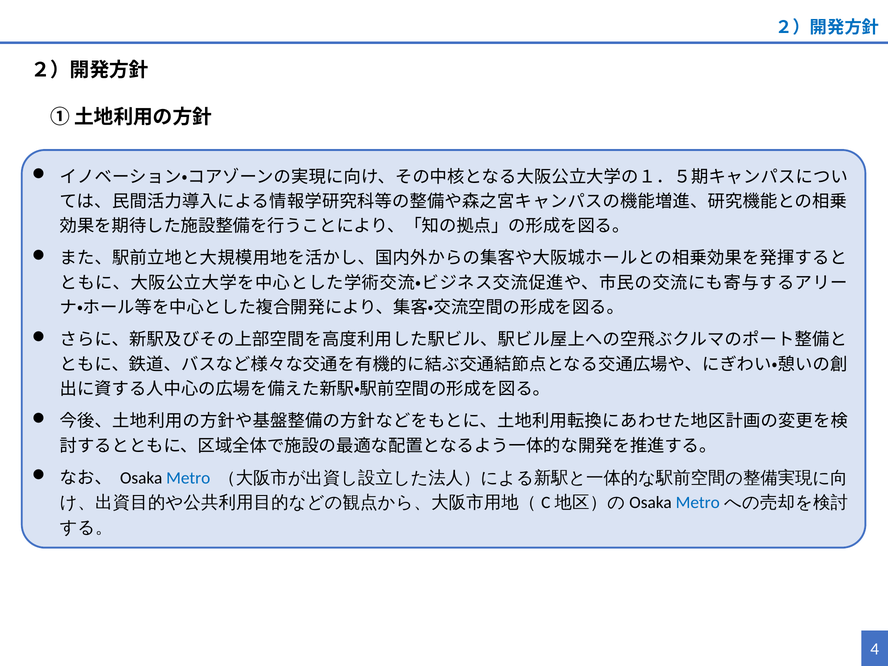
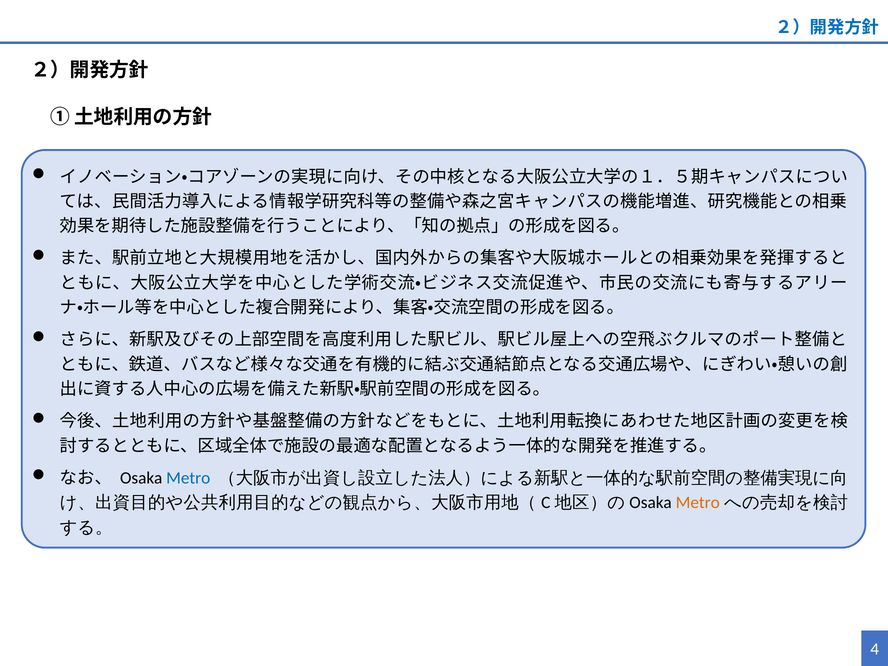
Metro at (698, 503) colour: blue -> orange
